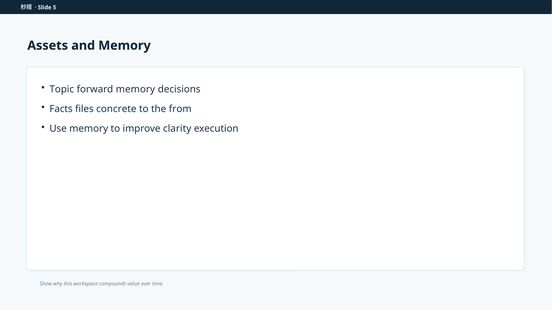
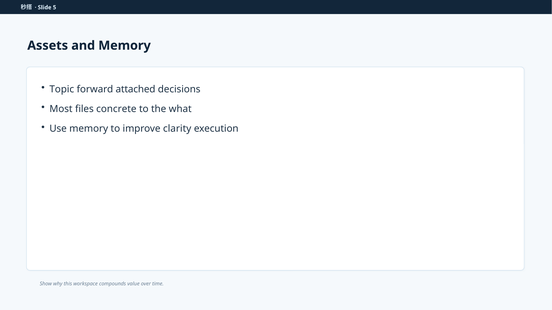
forward memory: memory -> attached
Facts: Facts -> Most
from: from -> what
